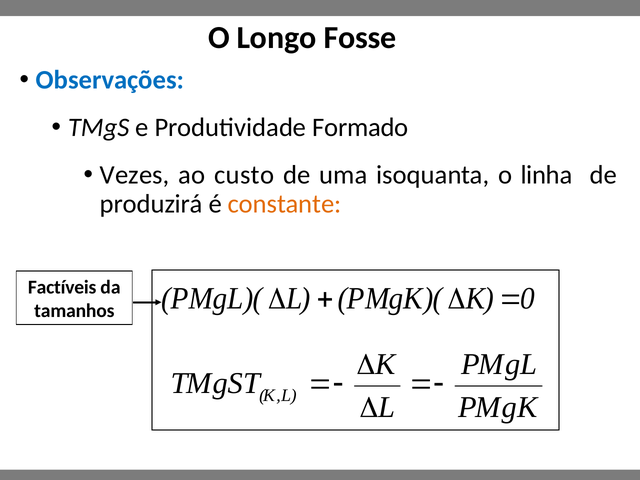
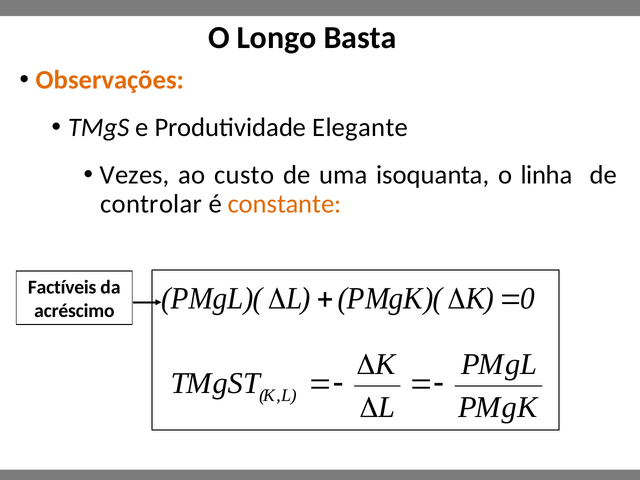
Fosse: Fosse -> Basta
Observações colour: blue -> orange
Formado: Formado -> Elegante
produzirá: produzirá -> controlar
tamanhos: tamanhos -> acréscimo
